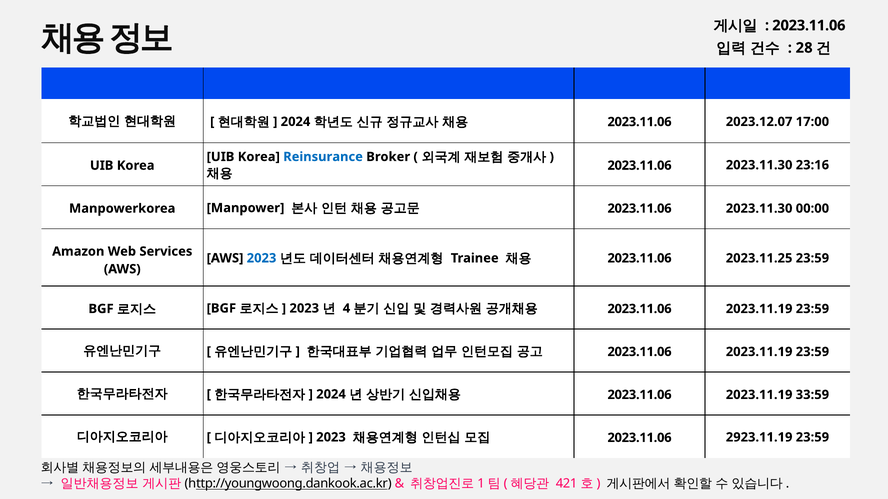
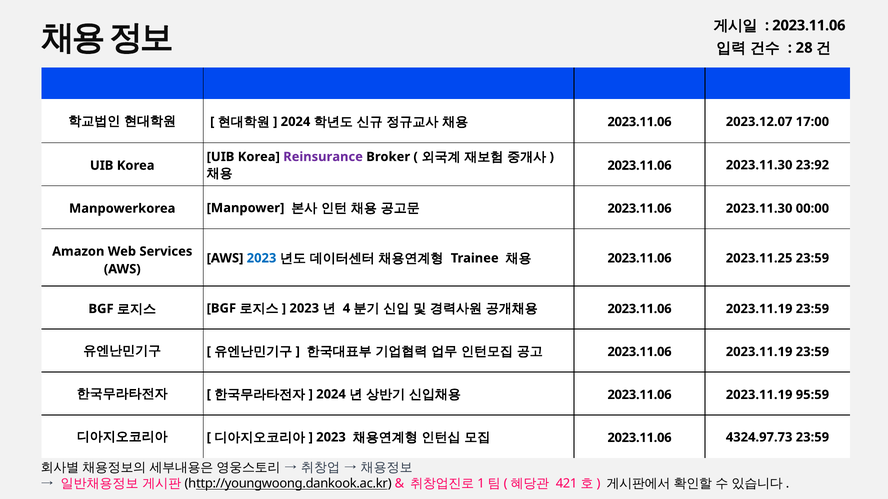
Reinsurance colour: blue -> purple
23:16: 23:16 -> 23:92
33:59: 33:59 -> 95:59
2923.11.19: 2923.11.19 -> 4324.97.73
